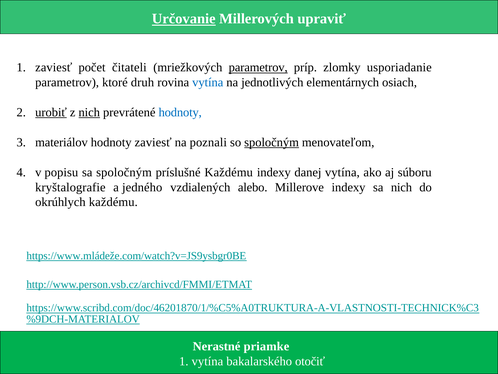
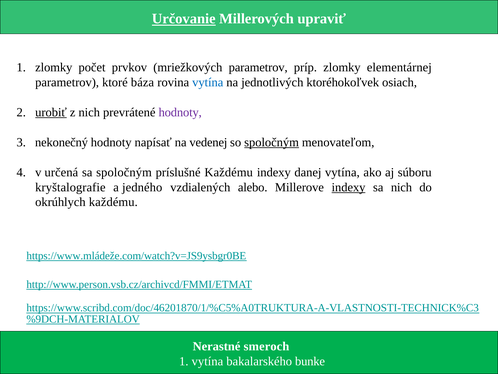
1 zaviesť: zaviesť -> zlomky
čitateli: čitateli -> prvkov
parametrov at (258, 67) underline: present -> none
usporiadanie: usporiadanie -> elementárnej
druh: druh -> báza
elementárnych: elementárnych -> ktoréhokoľvek
nich at (89, 112) underline: present -> none
hodnoty at (180, 112) colour: blue -> purple
materiálov: materiálov -> nekonečný
hodnoty zaviesť: zaviesť -> napísať
poznali: poznali -> vedenej
popisu: popisu -> určená
indexy at (349, 187) underline: none -> present
priamke: priamke -> smeroch
otočiť: otočiť -> bunke
